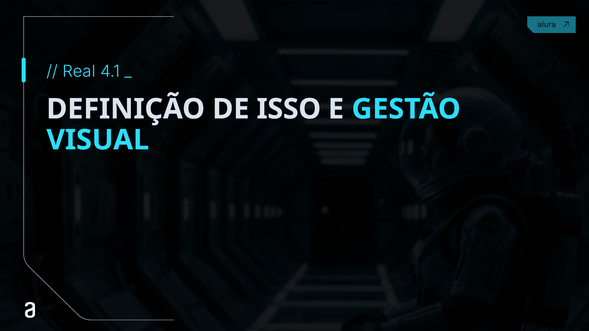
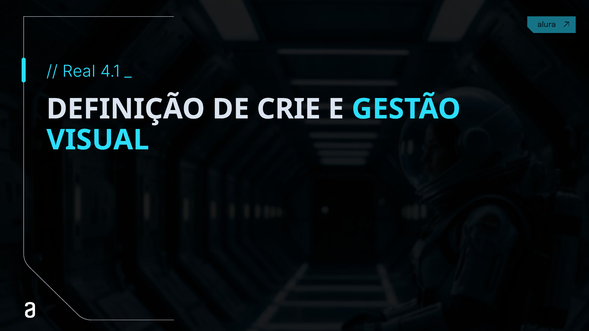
ISSO: ISSO -> CRIE
